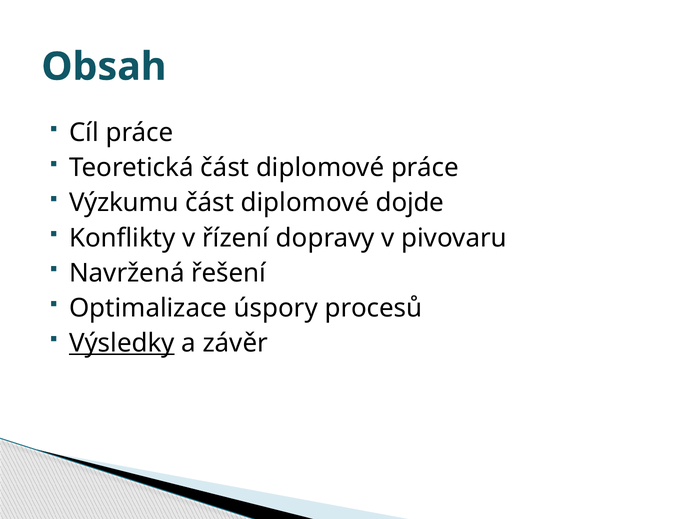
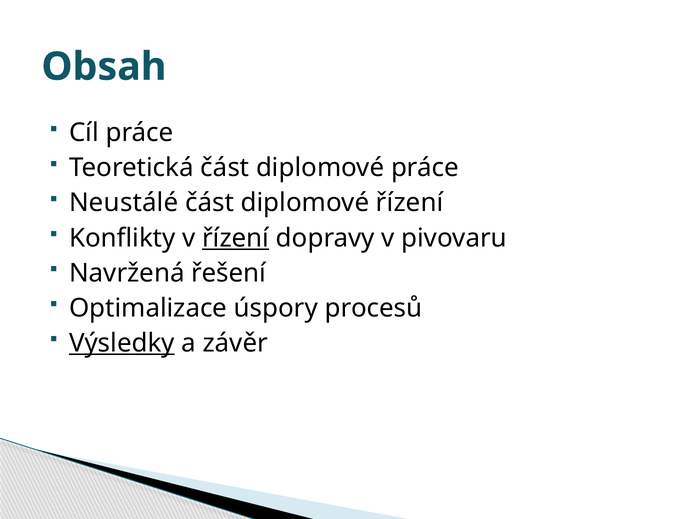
Výzkumu: Výzkumu -> Neustálé
diplomové dojde: dojde -> řízení
řízení at (236, 238) underline: none -> present
